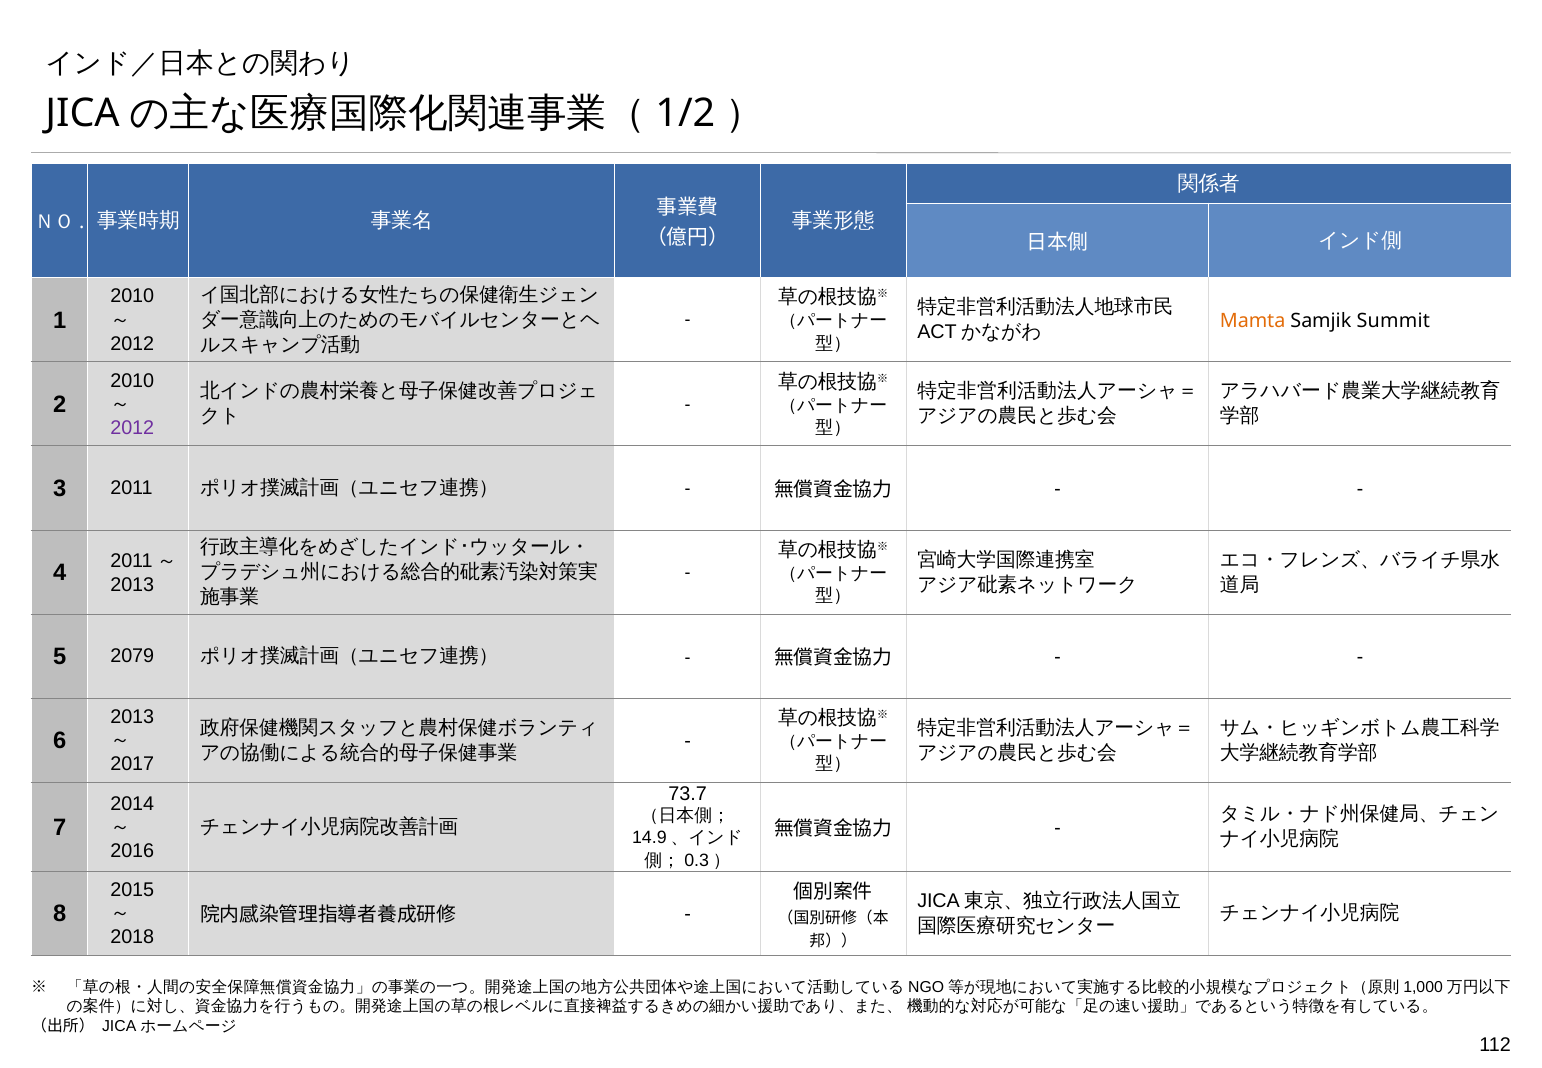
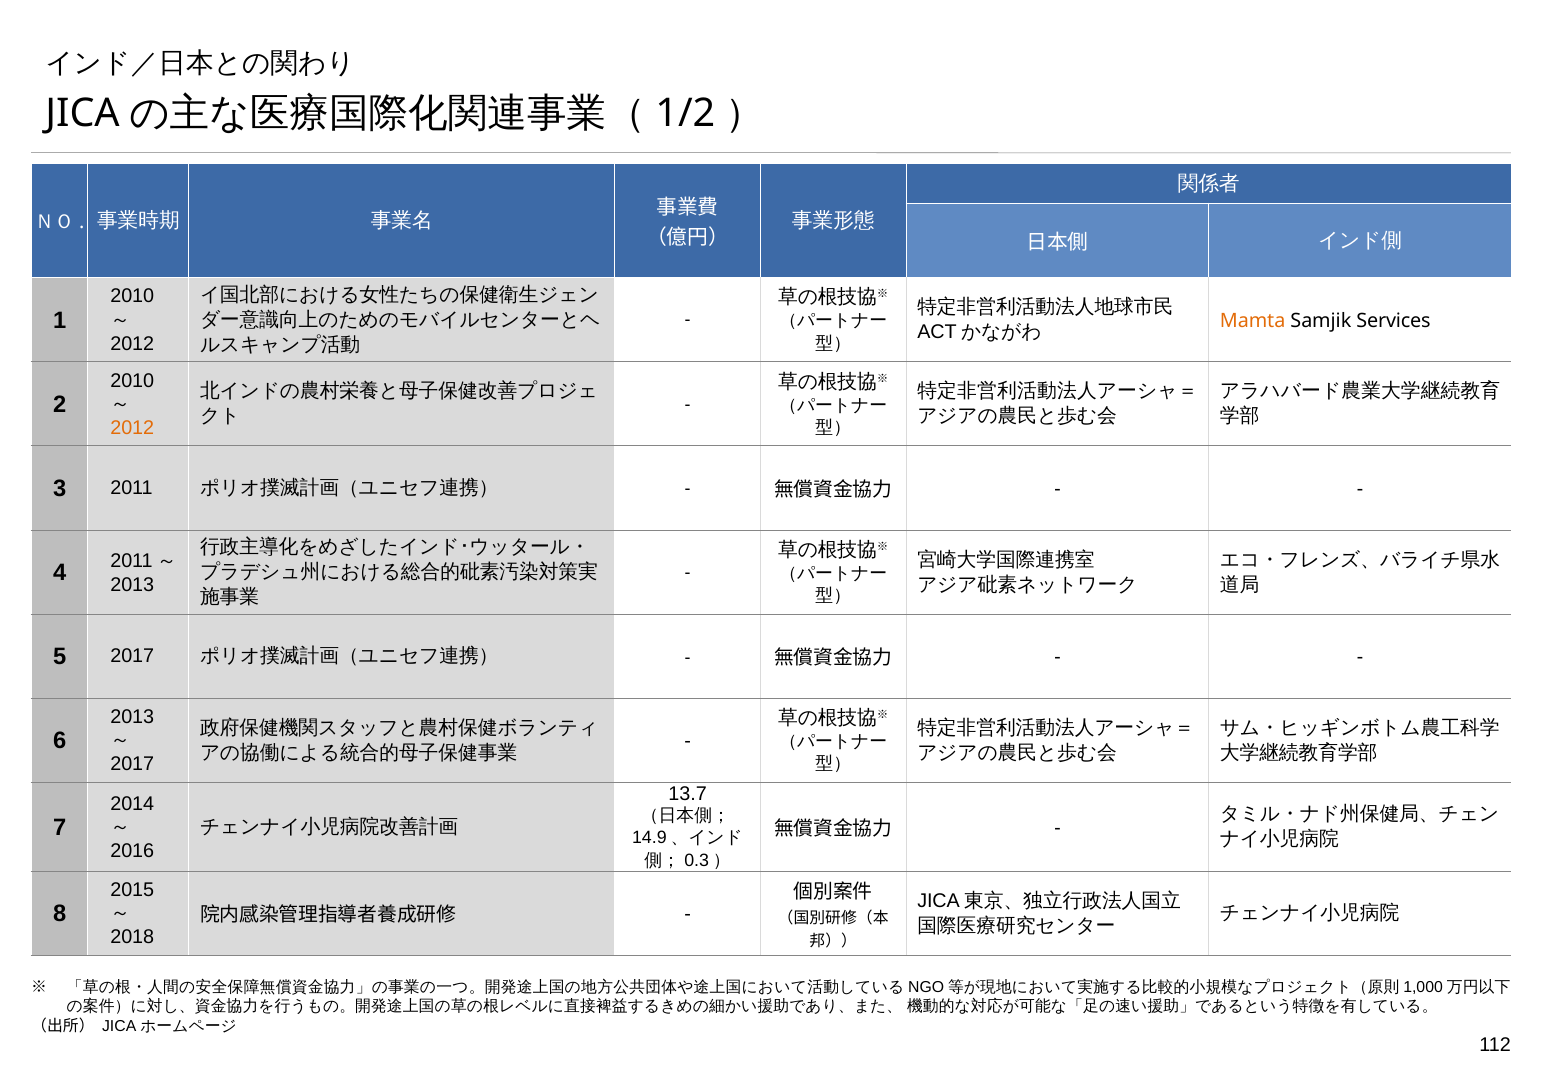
Summit: Summit -> Services
2012 at (132, 427) colour: purple -> orange
5 2079: 2079 -> 2017
73.7: 73.7 -> 13.7
